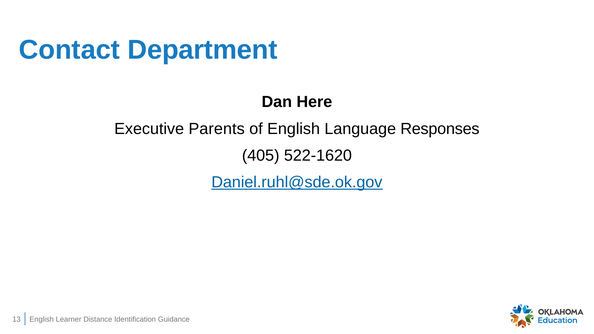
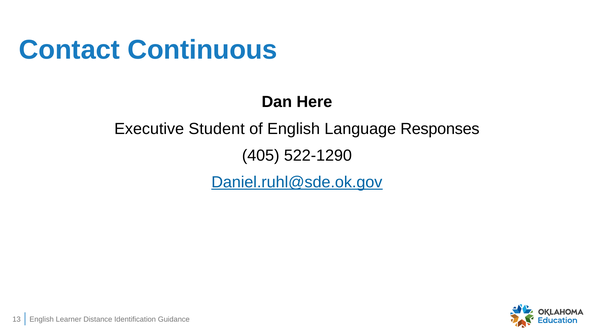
Department: Department -> Continuous
Parents: Parents -> Student
522-1620: 522-1620 -> 522-1290
